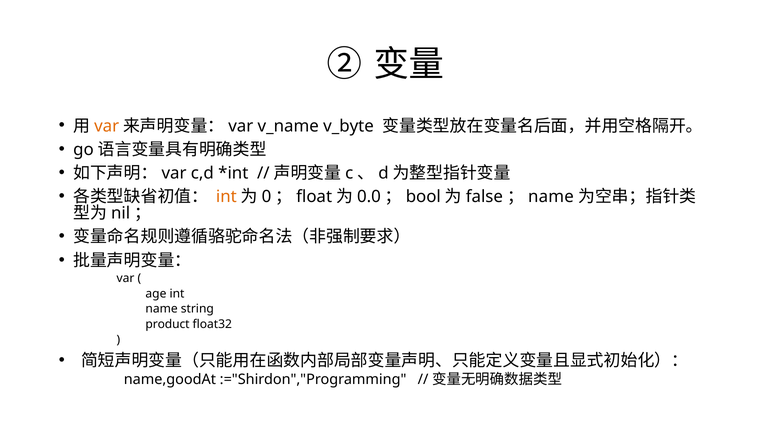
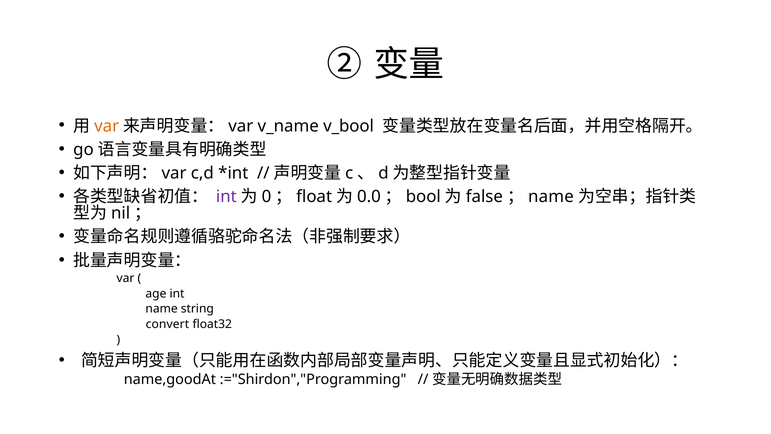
v_byte: v_byte -> v_bool
int at (226, 197) colour: orange -> purple
product: product -> convert
